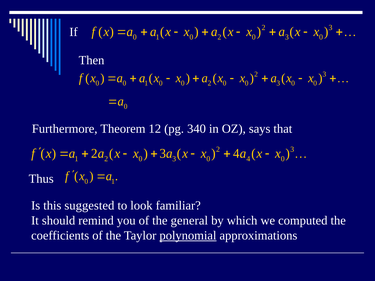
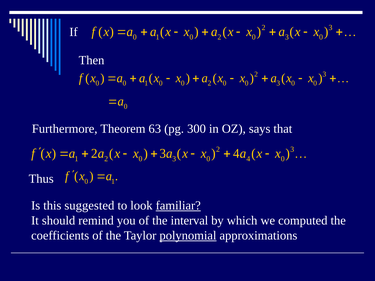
12: 12 -> 63
340: 340 -> 300
familiar underline: none -> present
general: general -> interval
